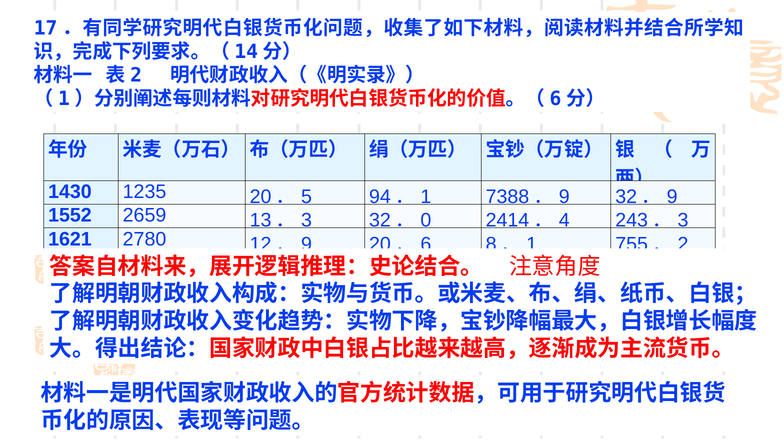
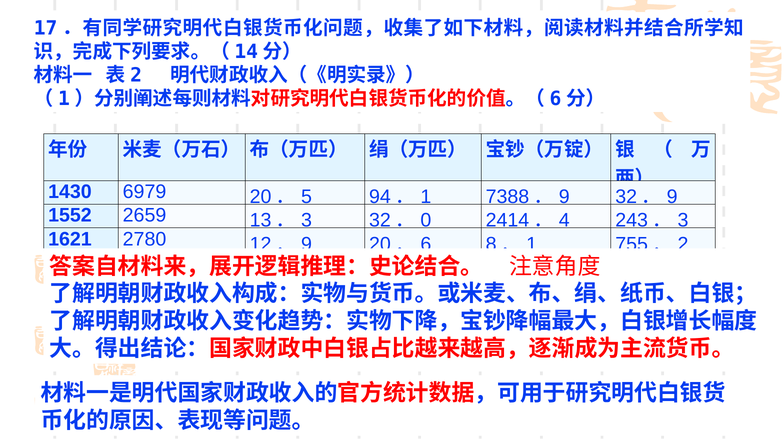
1235: 1235 -> 6979
